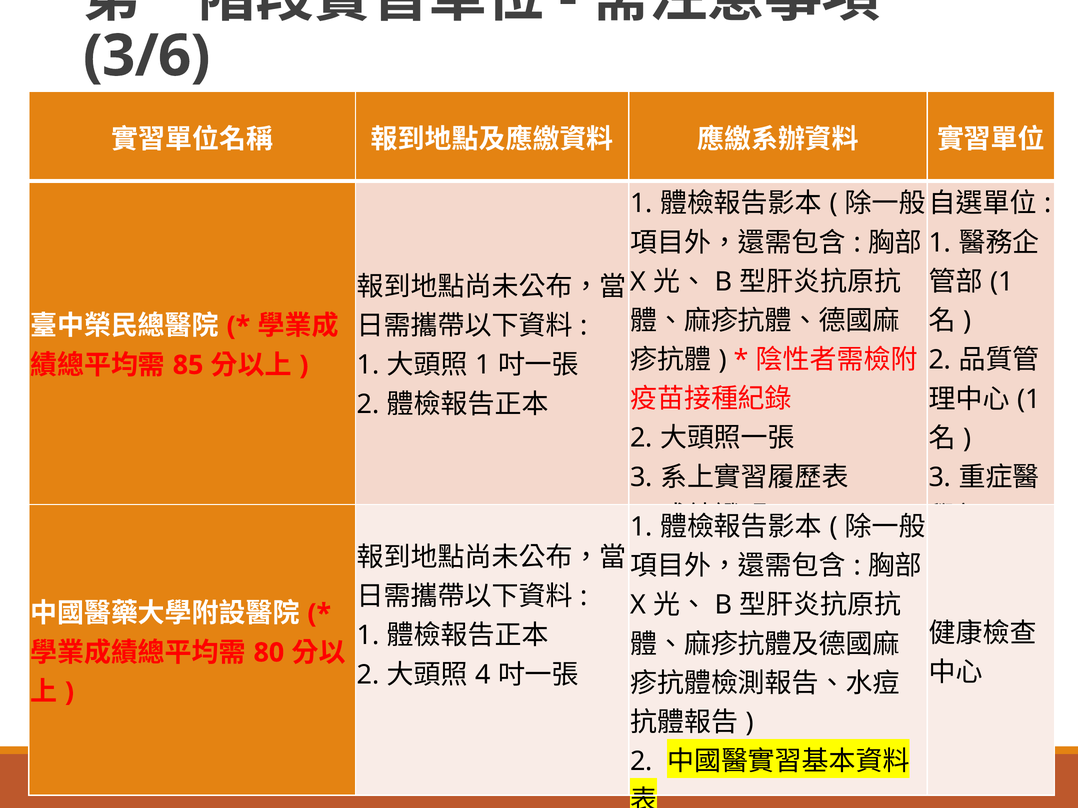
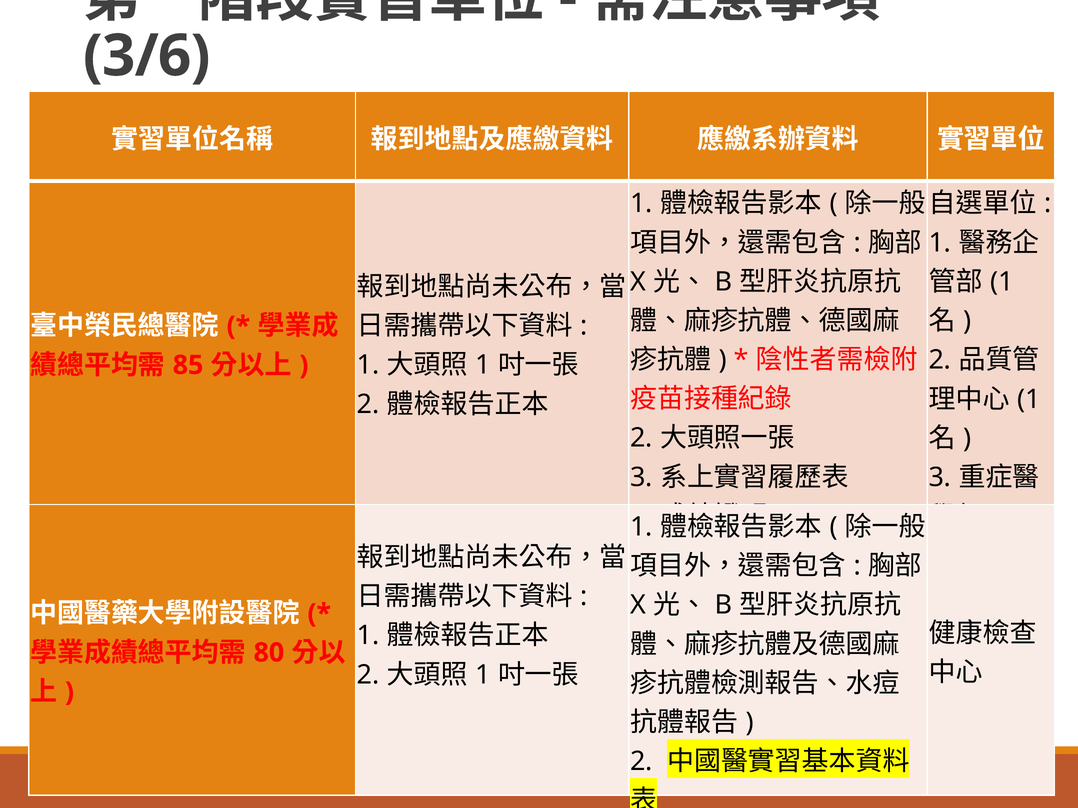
4 at (483, 675): 4 -> 1
